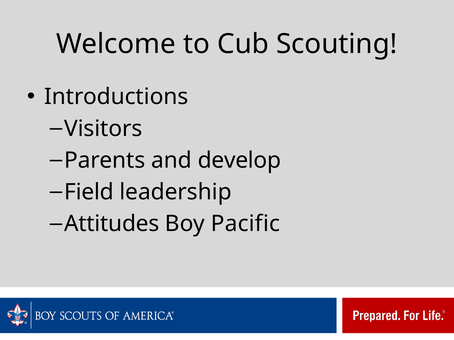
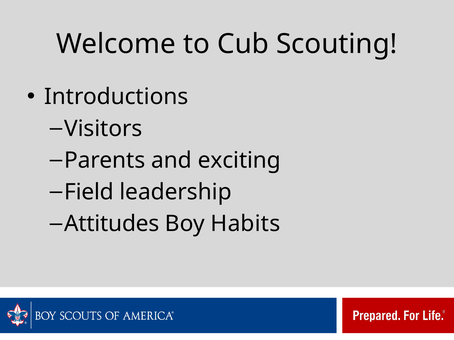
develop: develop -> exciting
Pacific: Pacific -> Habits
